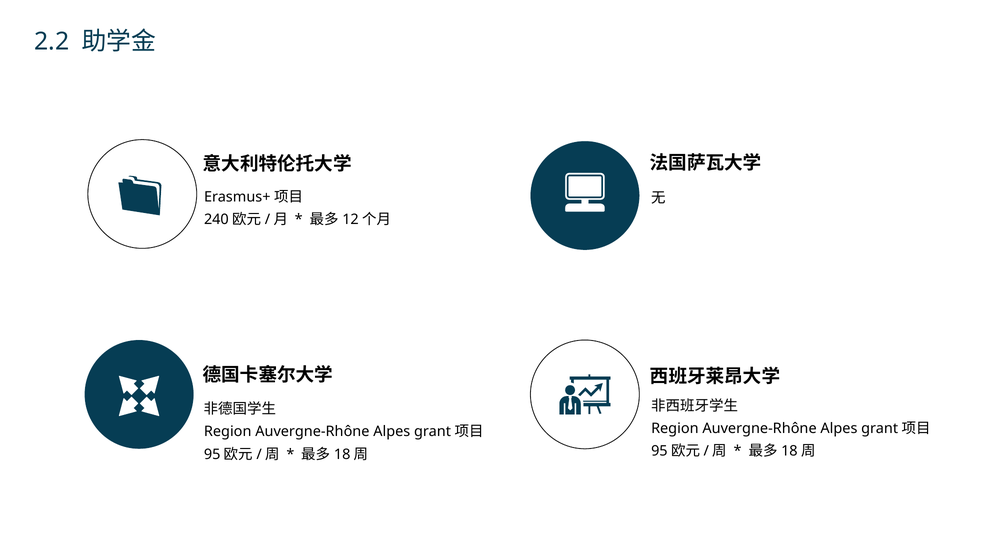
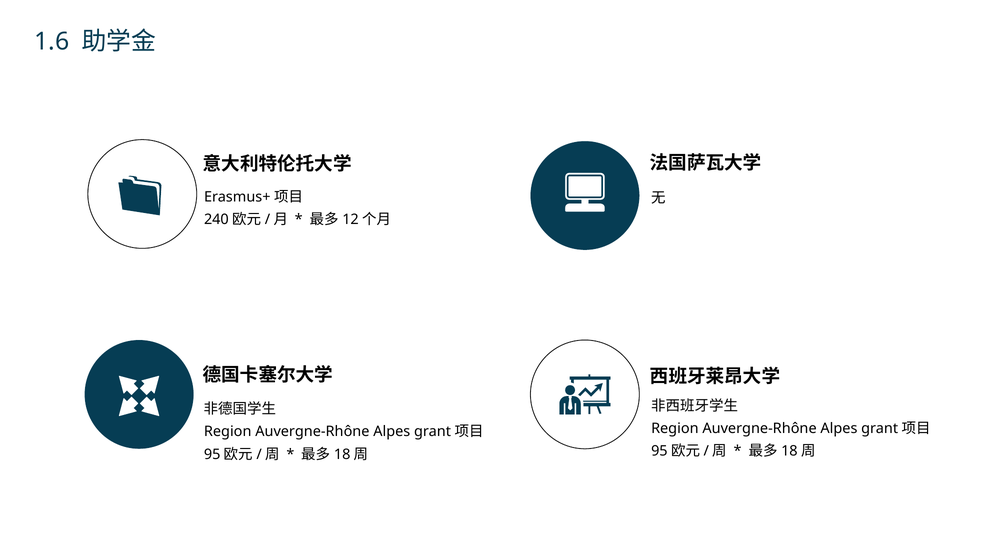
2.2: 2.2 -> 1.6
